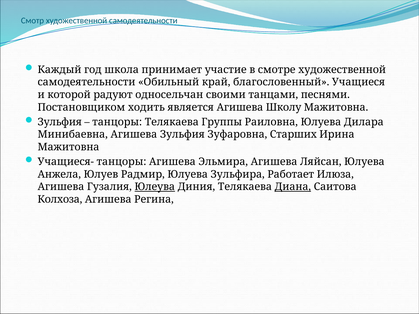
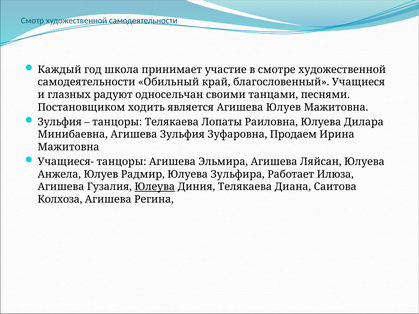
которой: которой -> глазных
Агишева Школу: Школу -> Юлуев
Группы: Группы -> Лопаты
Старших: Старших -> Продаем
Диана underline: present -> none
